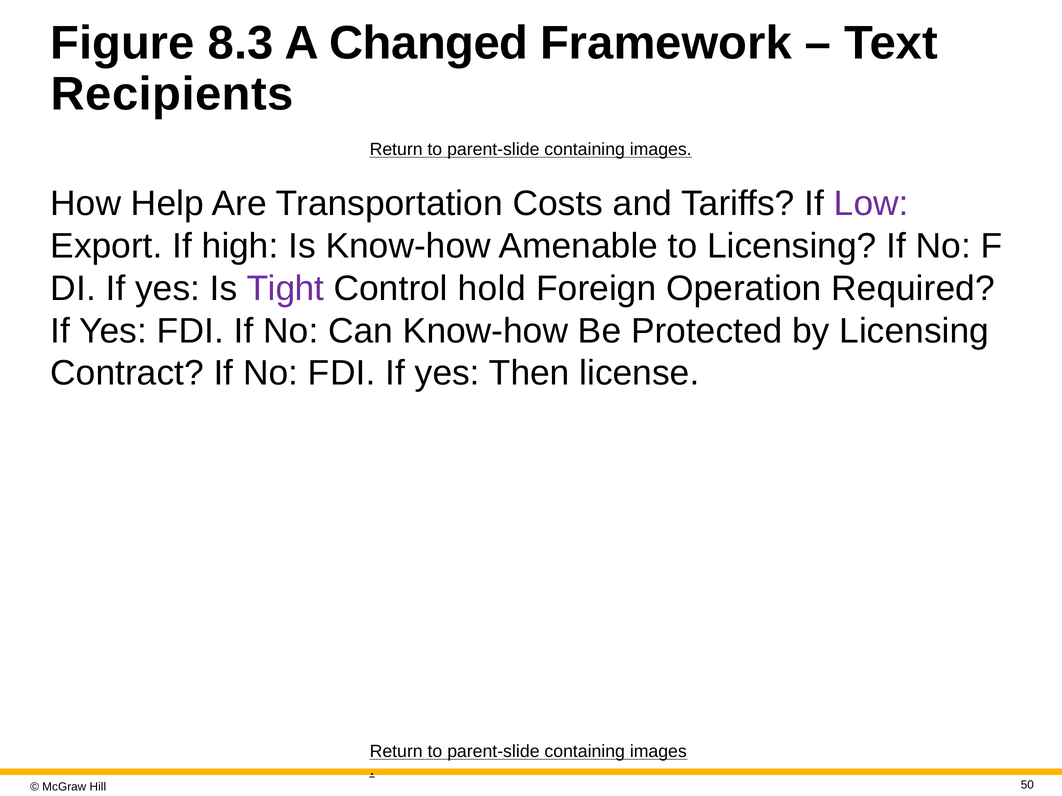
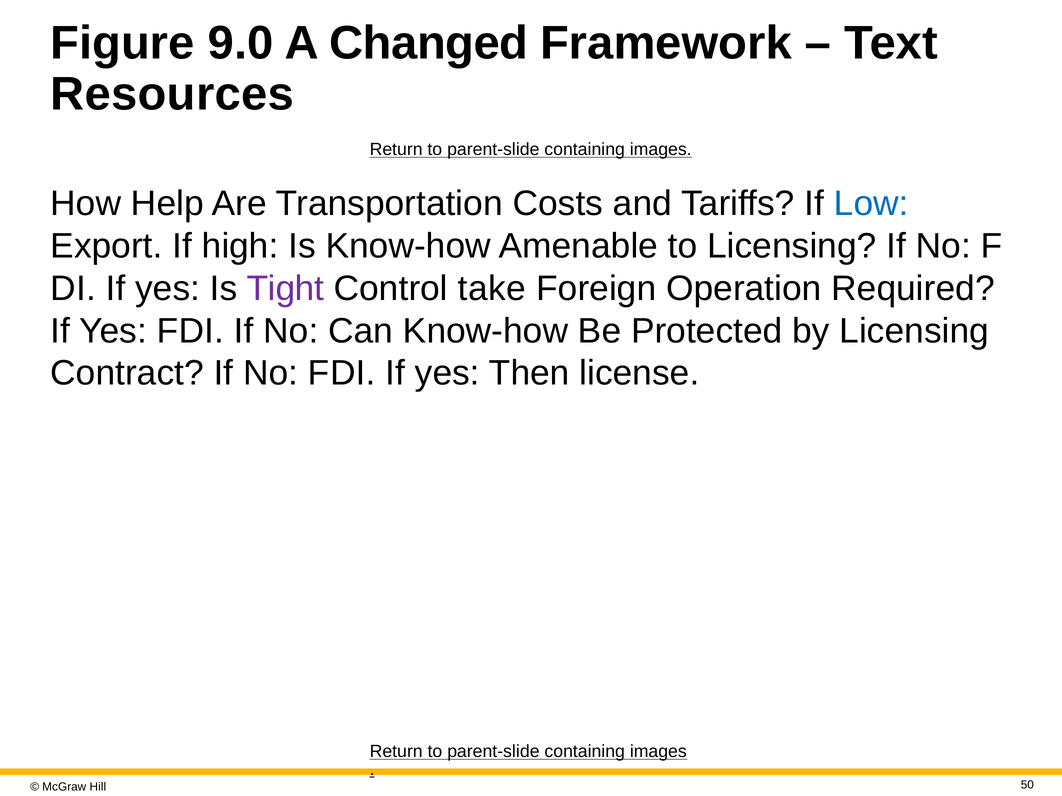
8.3: 8.3 -> 9.0
Recipients: Recipients -> Resources
Low colour: purple -> blue
hold: hold -> take
